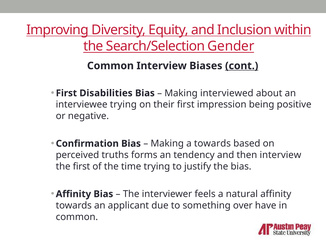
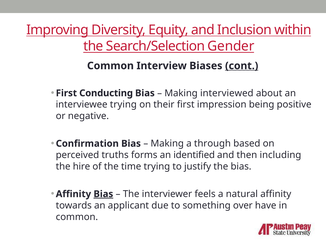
Disabilities: Disabilities -> Conducting
a towards: towards -> through
tendency: tendency -> identified
then interview: interview -> including
the first: first -> hire
Bias at (103, 194) underline: none -> present
